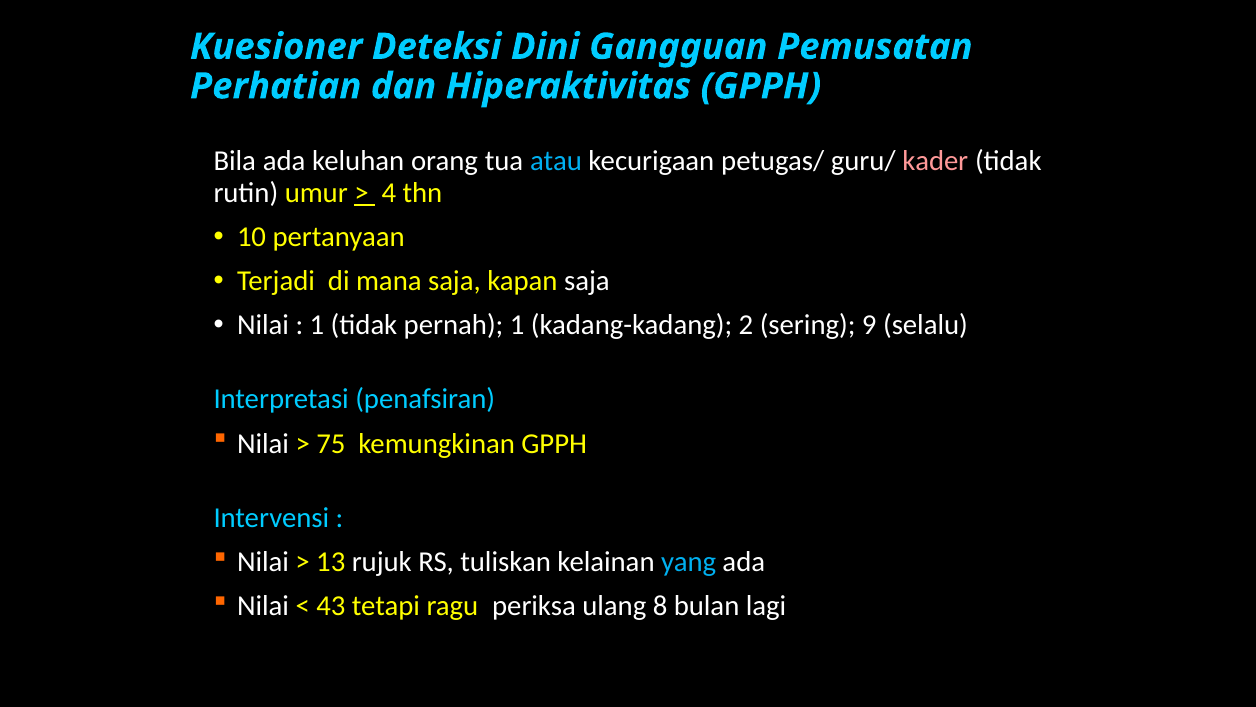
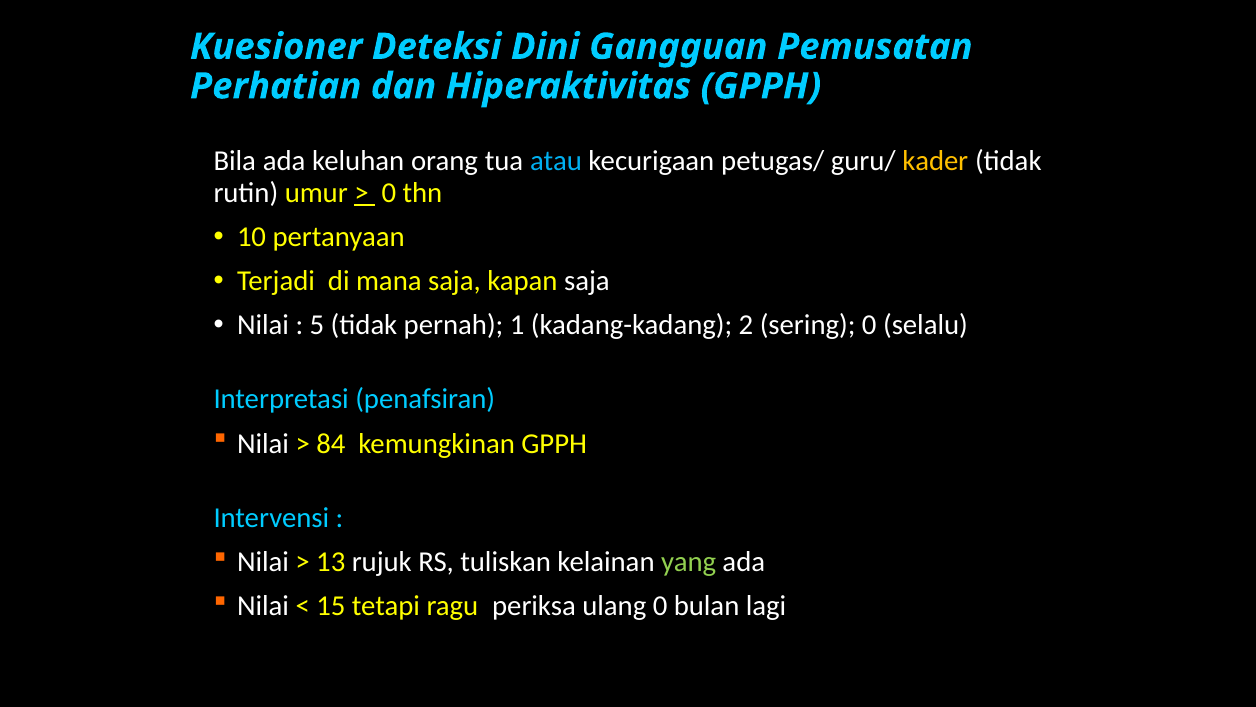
kader colour: pink -> yellow
4 at (389, 192): 4 -> 0
1 at (317, 325): 1 -> 5
sering 9: 9 -> 0
75: 75 -> 84
yang colour: light blue -> light green
43: 43 -> 15
ulang 8: 8 -> 0
